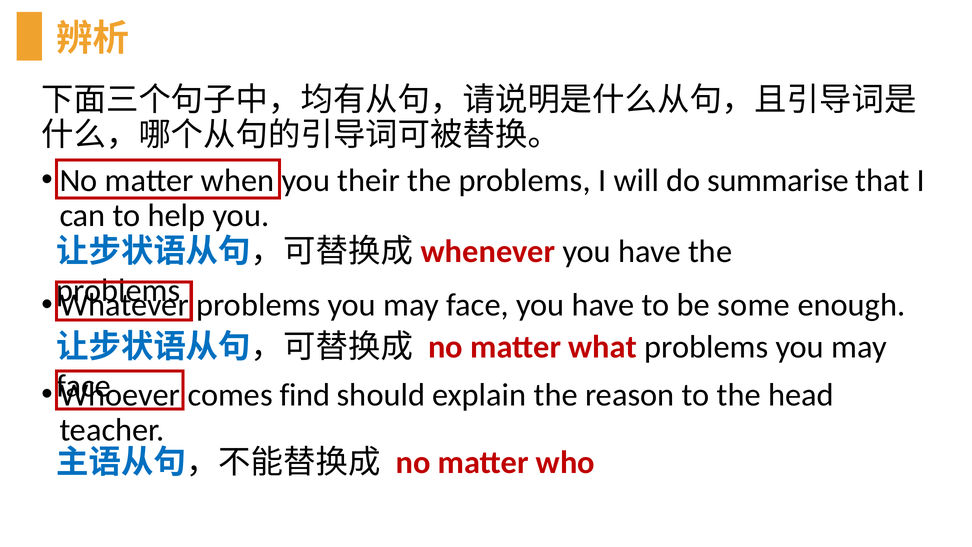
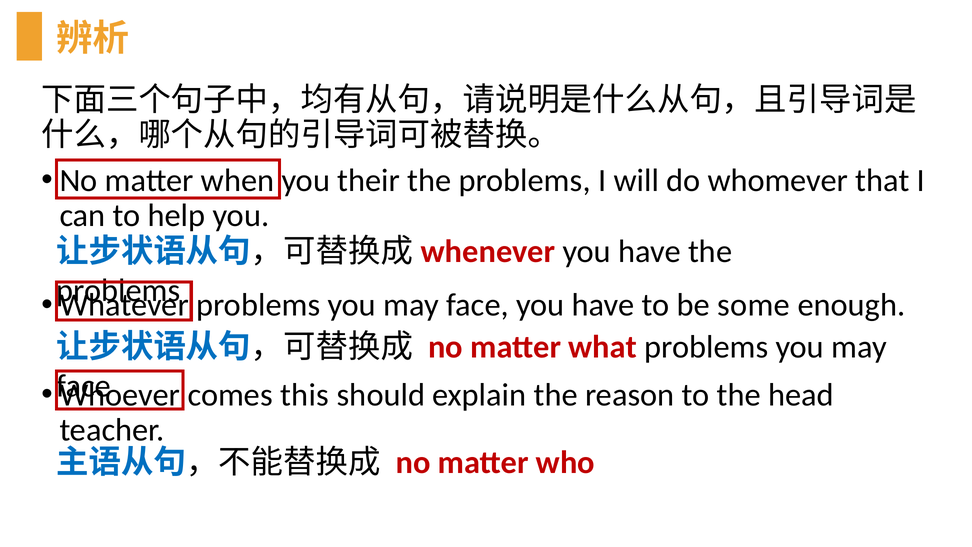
summarise: summarise -> whomever
find: find -> this
